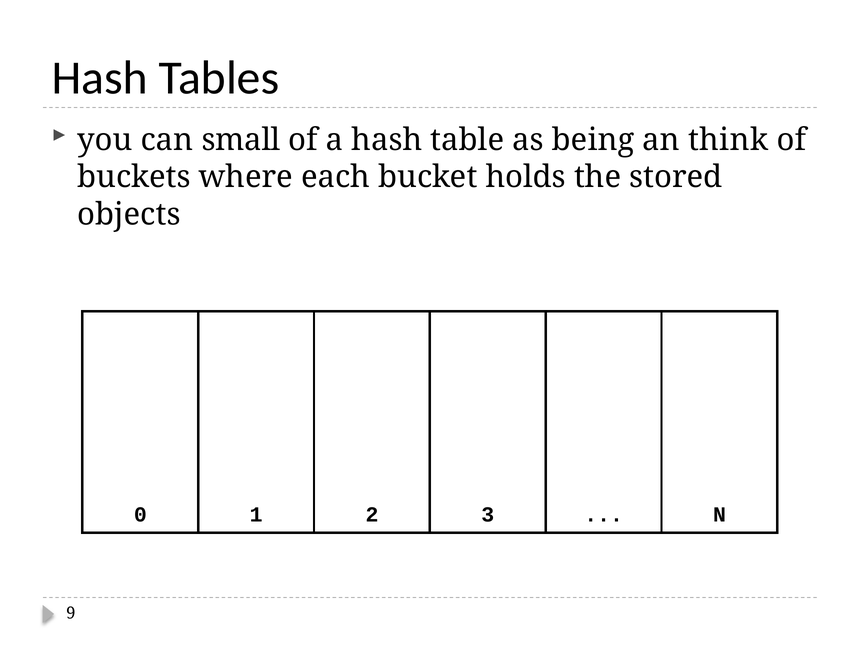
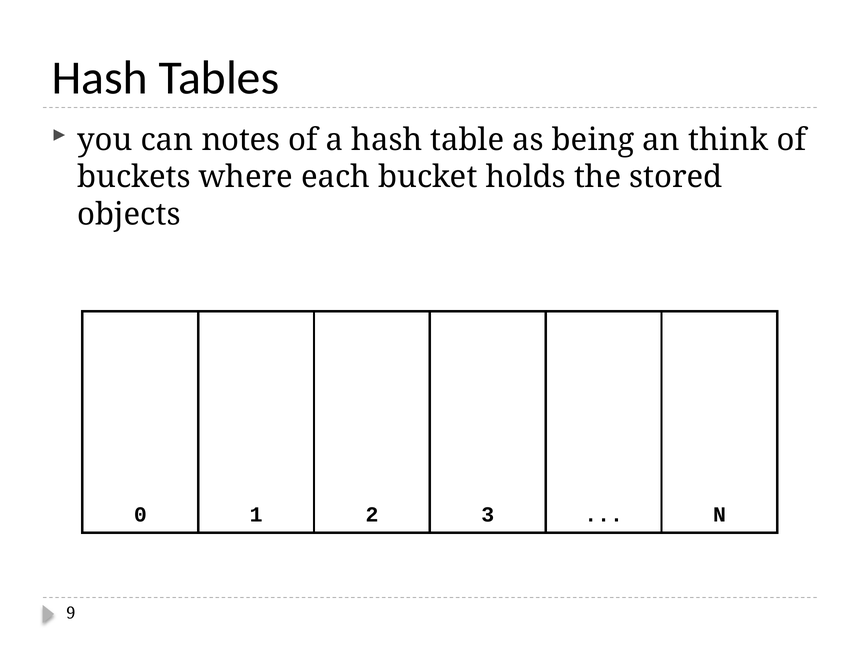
small: small -> notes
